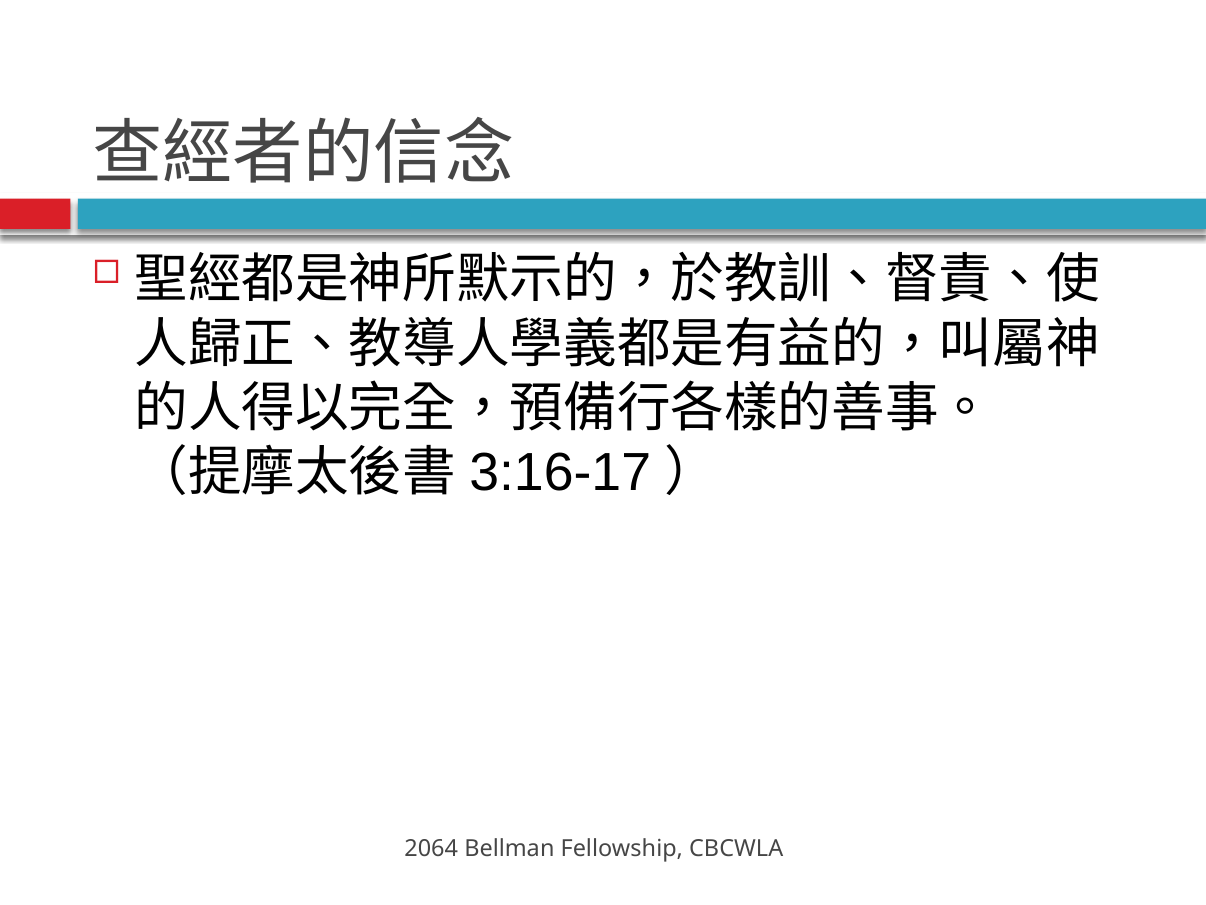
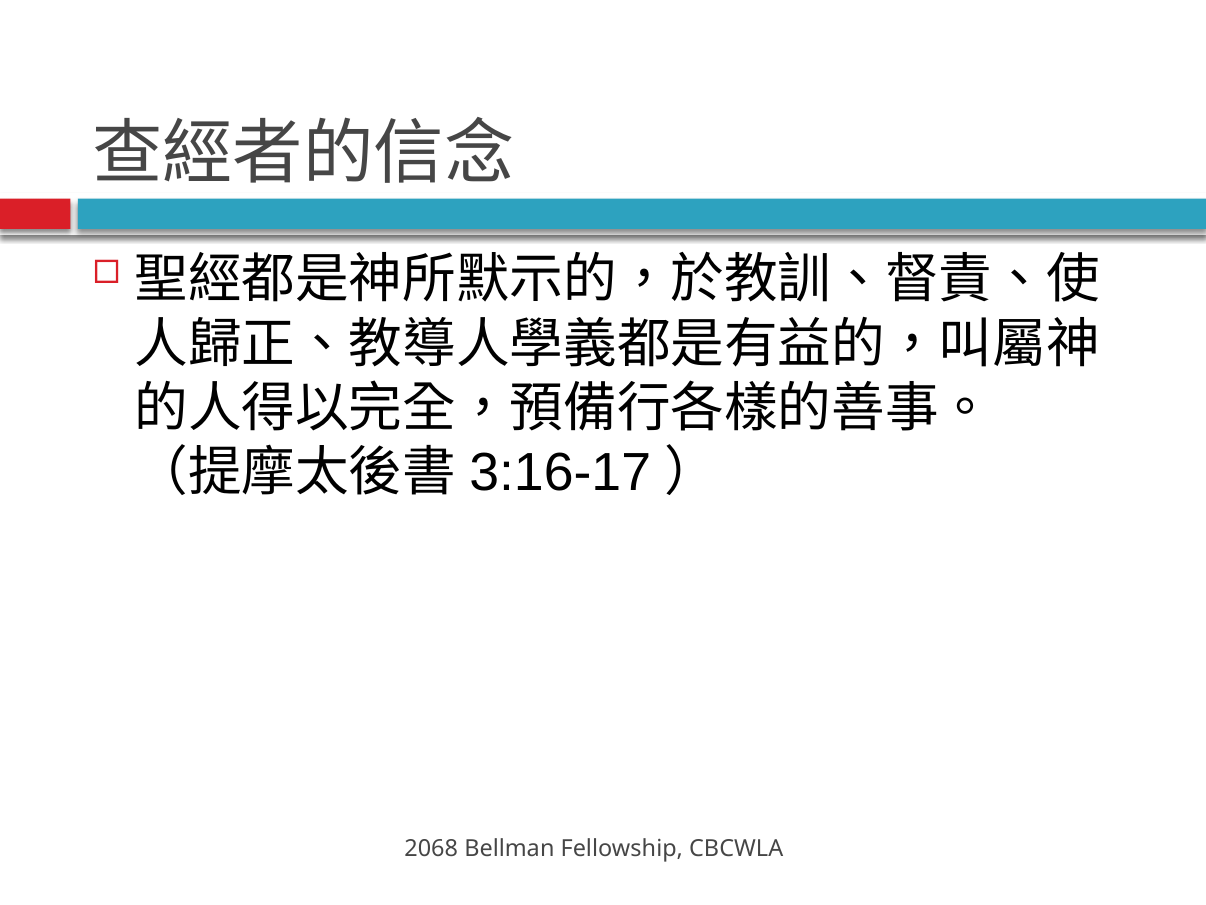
2064: 2064 -> 2068
